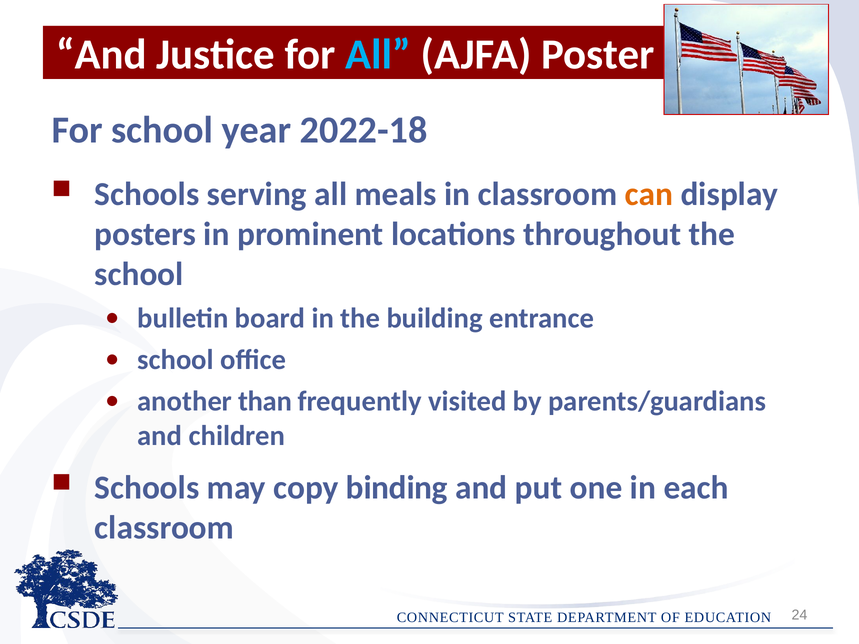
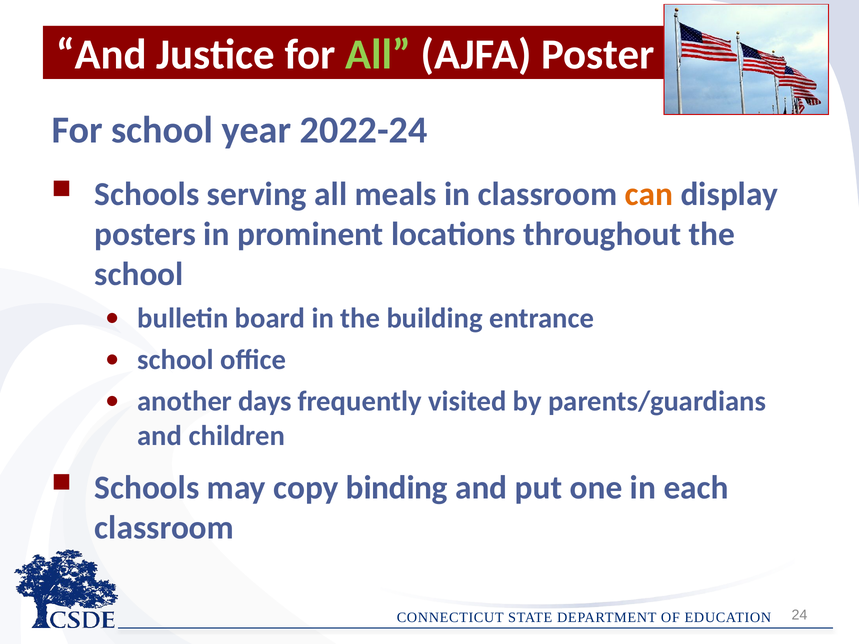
All at (378, 55) colour: light blue -> light green
2022-18: 2022-18 -> 2022-24
than: than -> days
